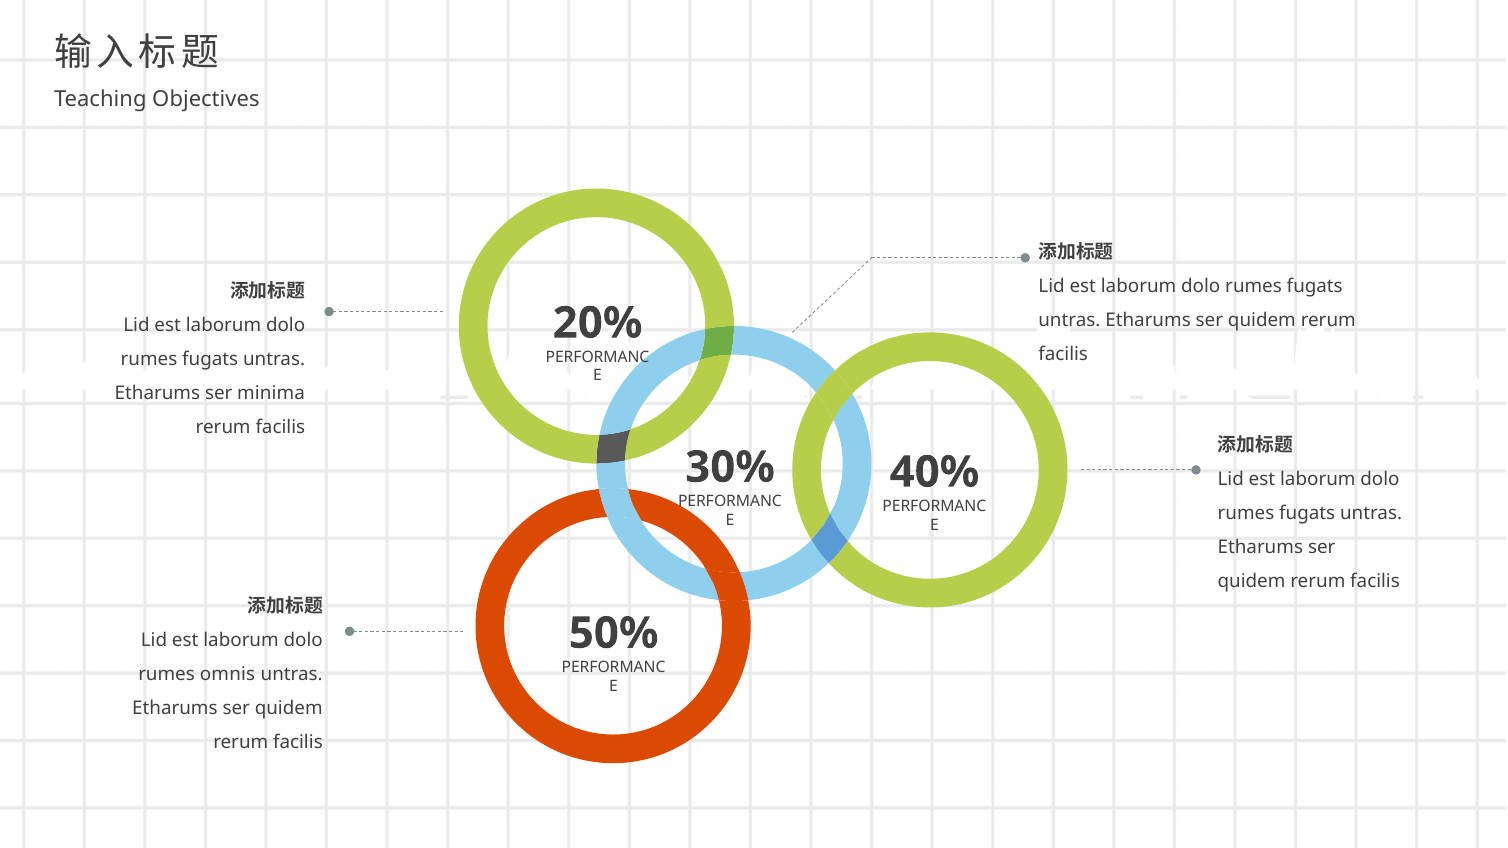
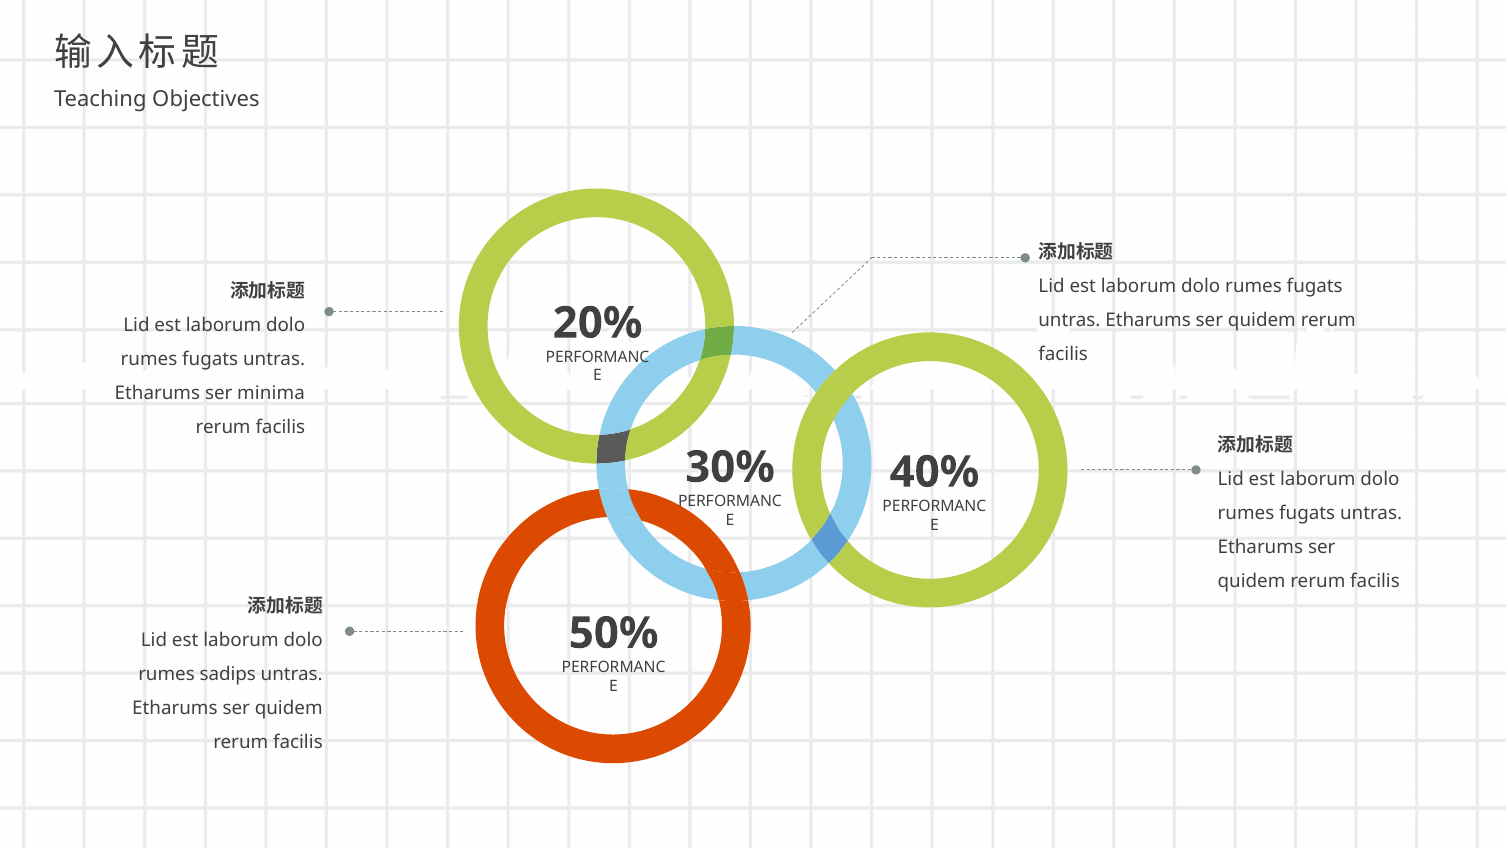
omnis: omnis -> sadips
